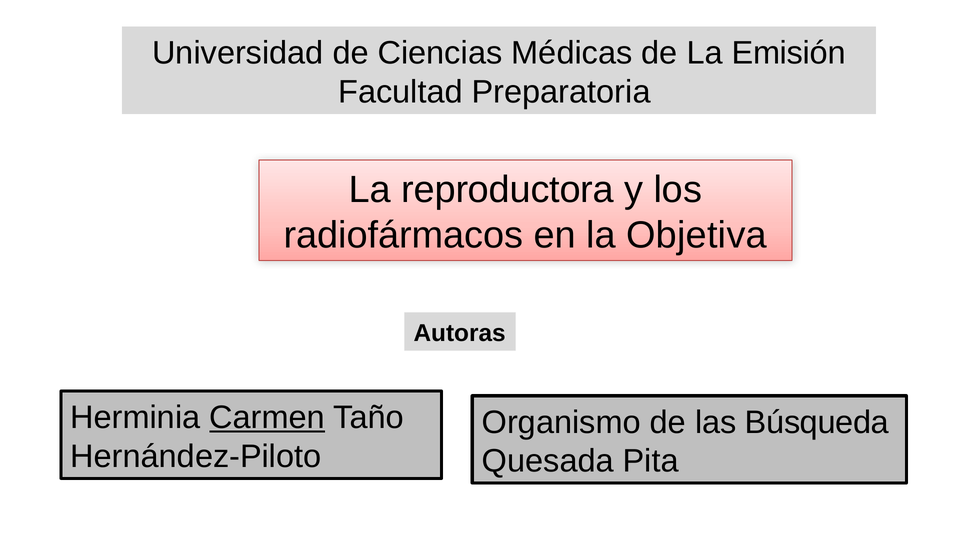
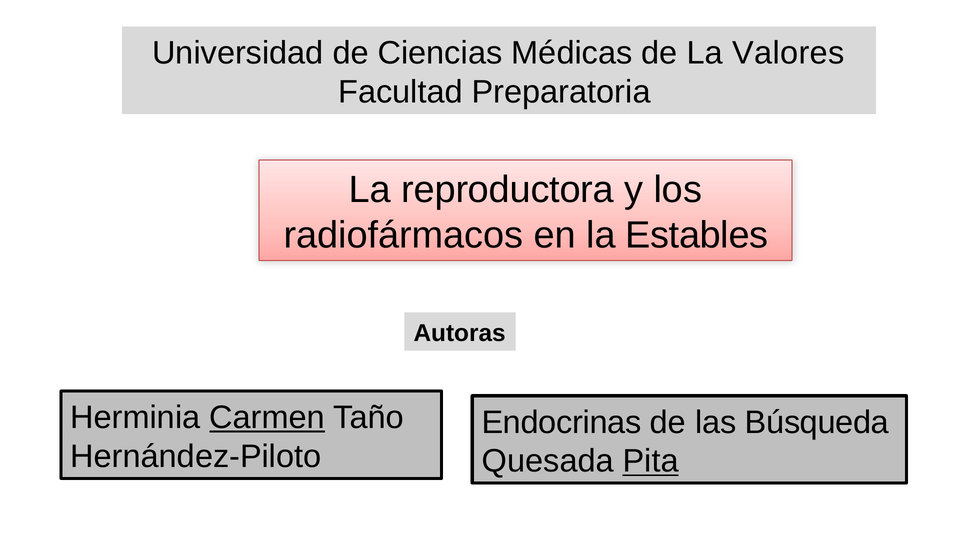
Emisión: Emisión -> Valores
Objetiva: Objetiva -> Estables
Organismo: Organismo -> Endocrinas
Pita underline: none -> present
